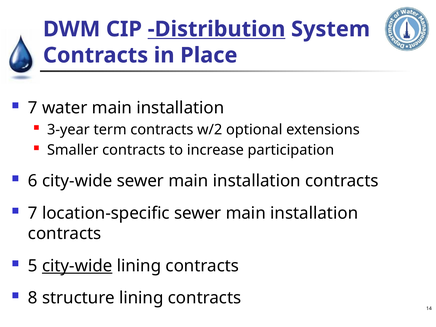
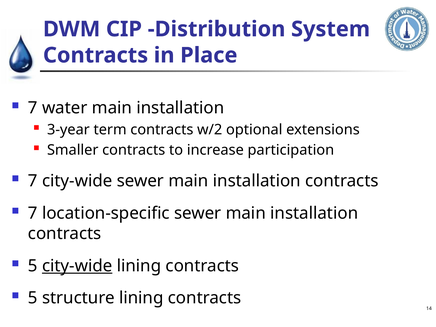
Distribution underline: present -> none
6 at (33, 181): 6 -> 7
8 at (33, 298): 8 -> 5
